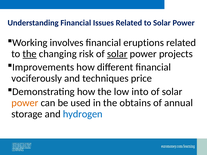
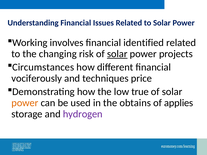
eruptions: eruptions -> identified
the at (30, 54) underline: present -> none
Improvements: Improvements -> Circumstances
into: into -> true
annual: annual -> applies
hydrogen colour: blue -> purple
